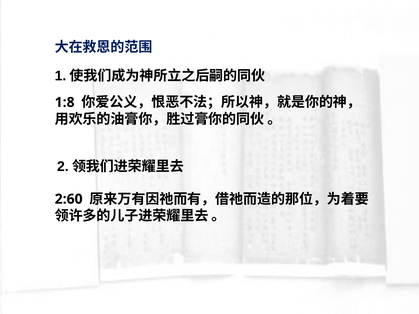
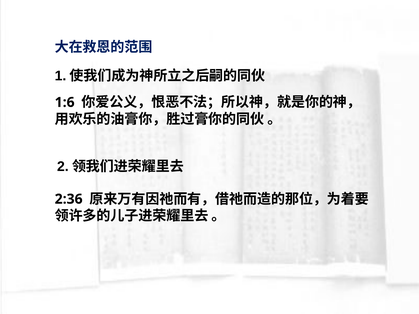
1:8: 1:8 -> 1:6
2:60: 2:60 -> 2:36
